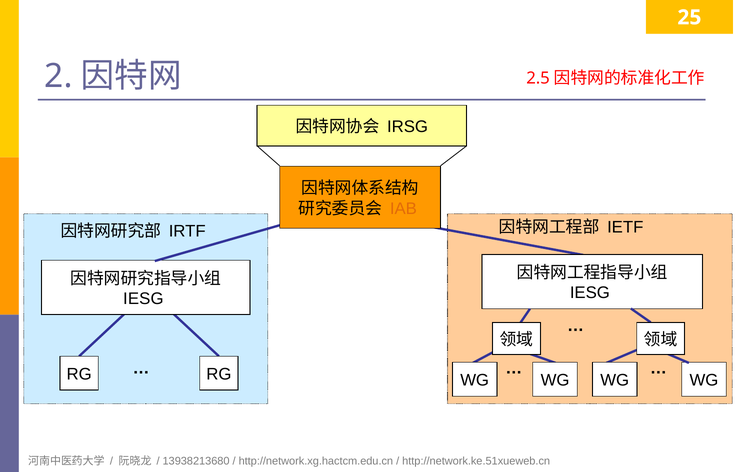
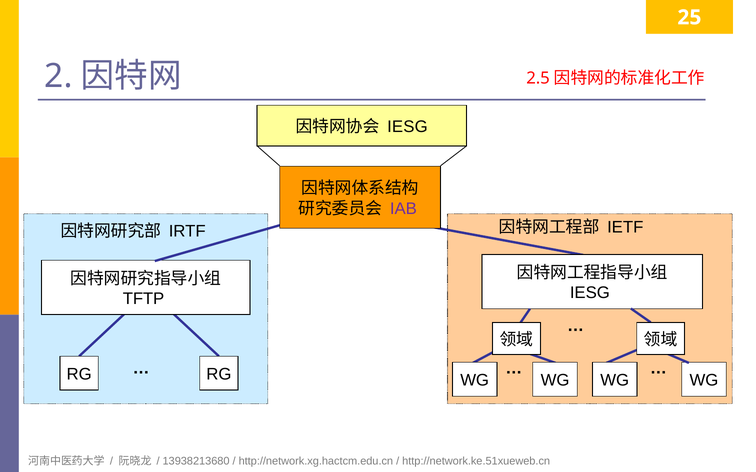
IRSG at (408, 127): IRSG -> IESG
IAB colour: orange -> purple
IESG at (143, 299): IESG -> TFTP
